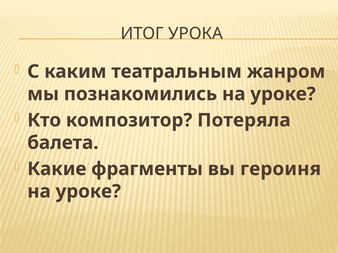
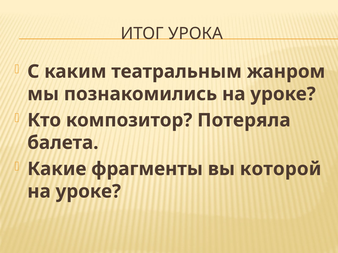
героиня: героиня -> которой
